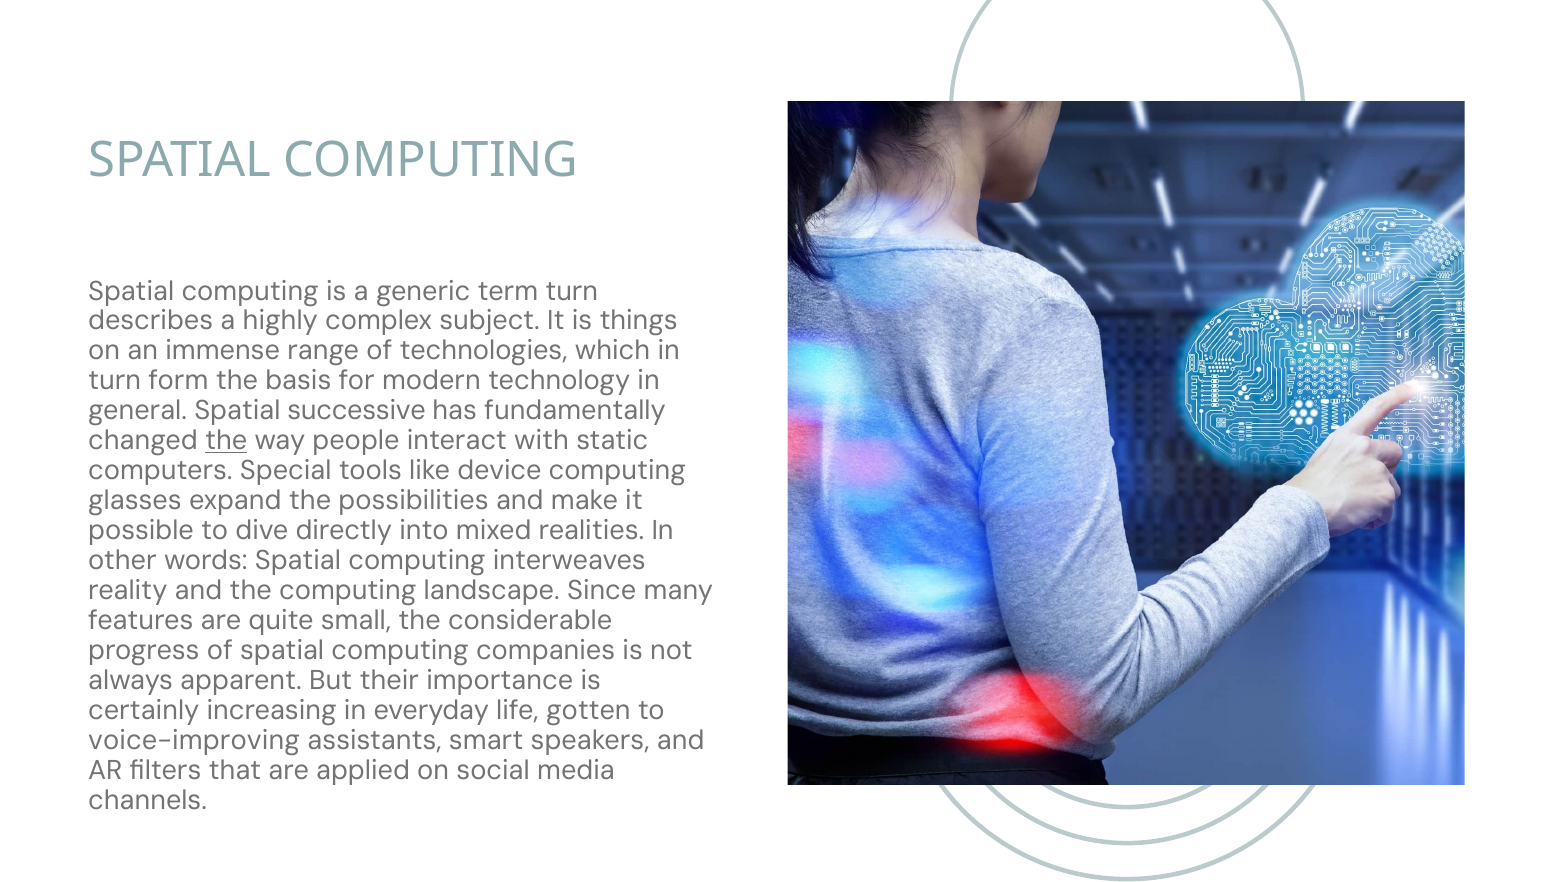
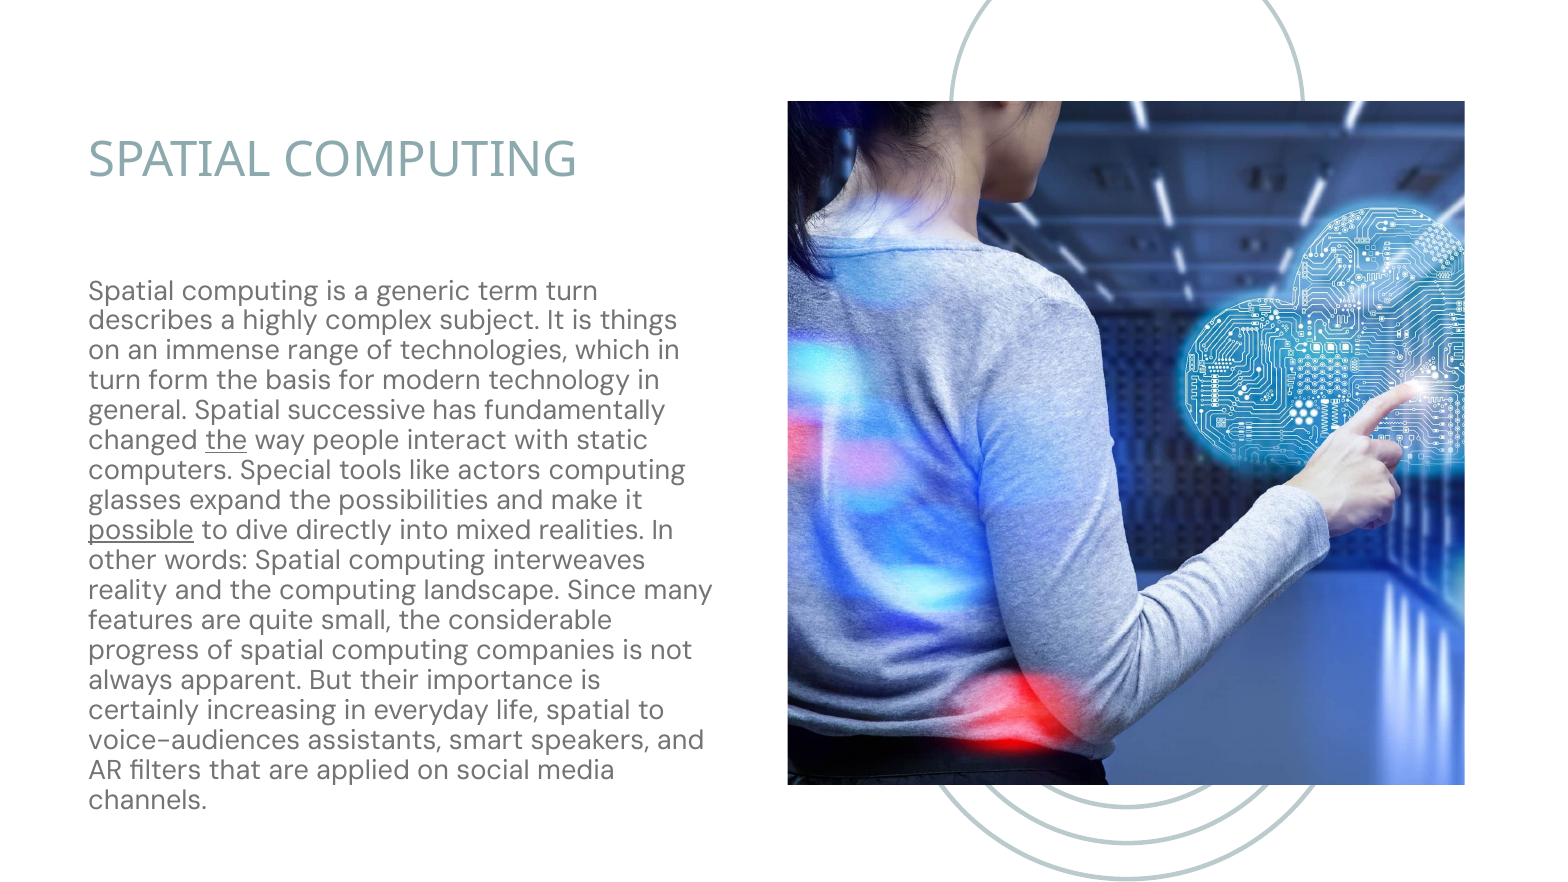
device: device -> actors
possible underline: none -> present
life gotten: gotten -> spatial
voice-improving: voice-improving -> voice-audiences
